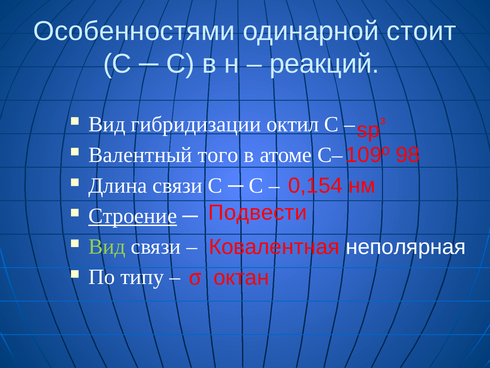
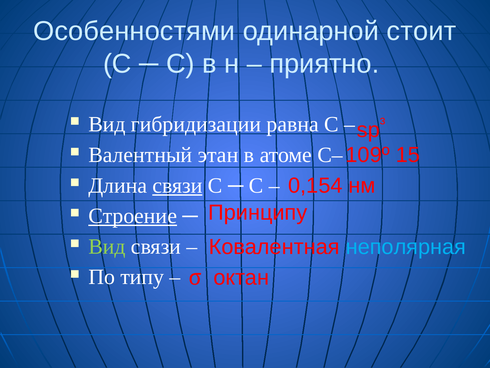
реакций: реакций -> приятно
октил: октил -> равна
98: 98 -> 15
того: того -> этан
связи at (177, 185) underline: none -> present
Подвести: Подвести -> Принципу
неполярная colour: white -> light blue
